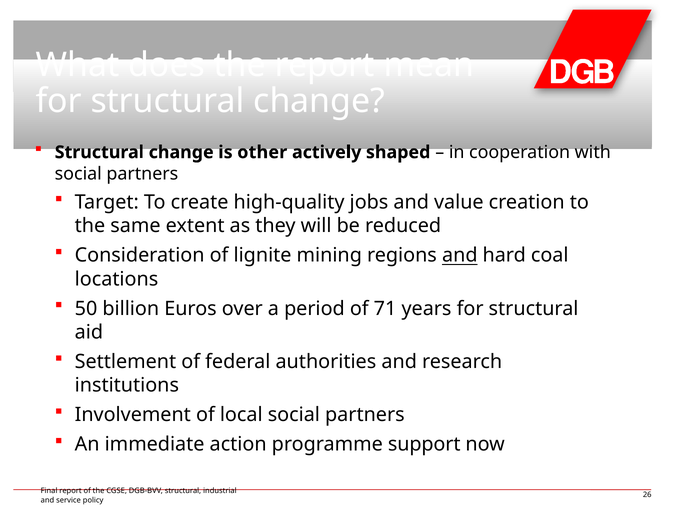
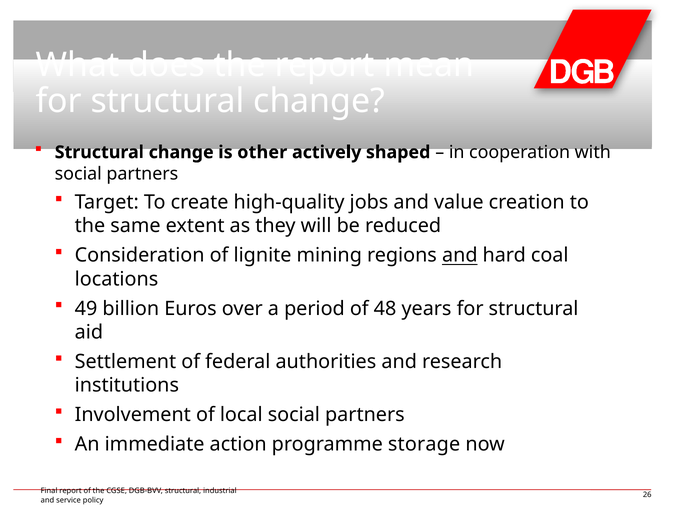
50: 50 -> 49
71: 71 -> 48
support: support -> storage
